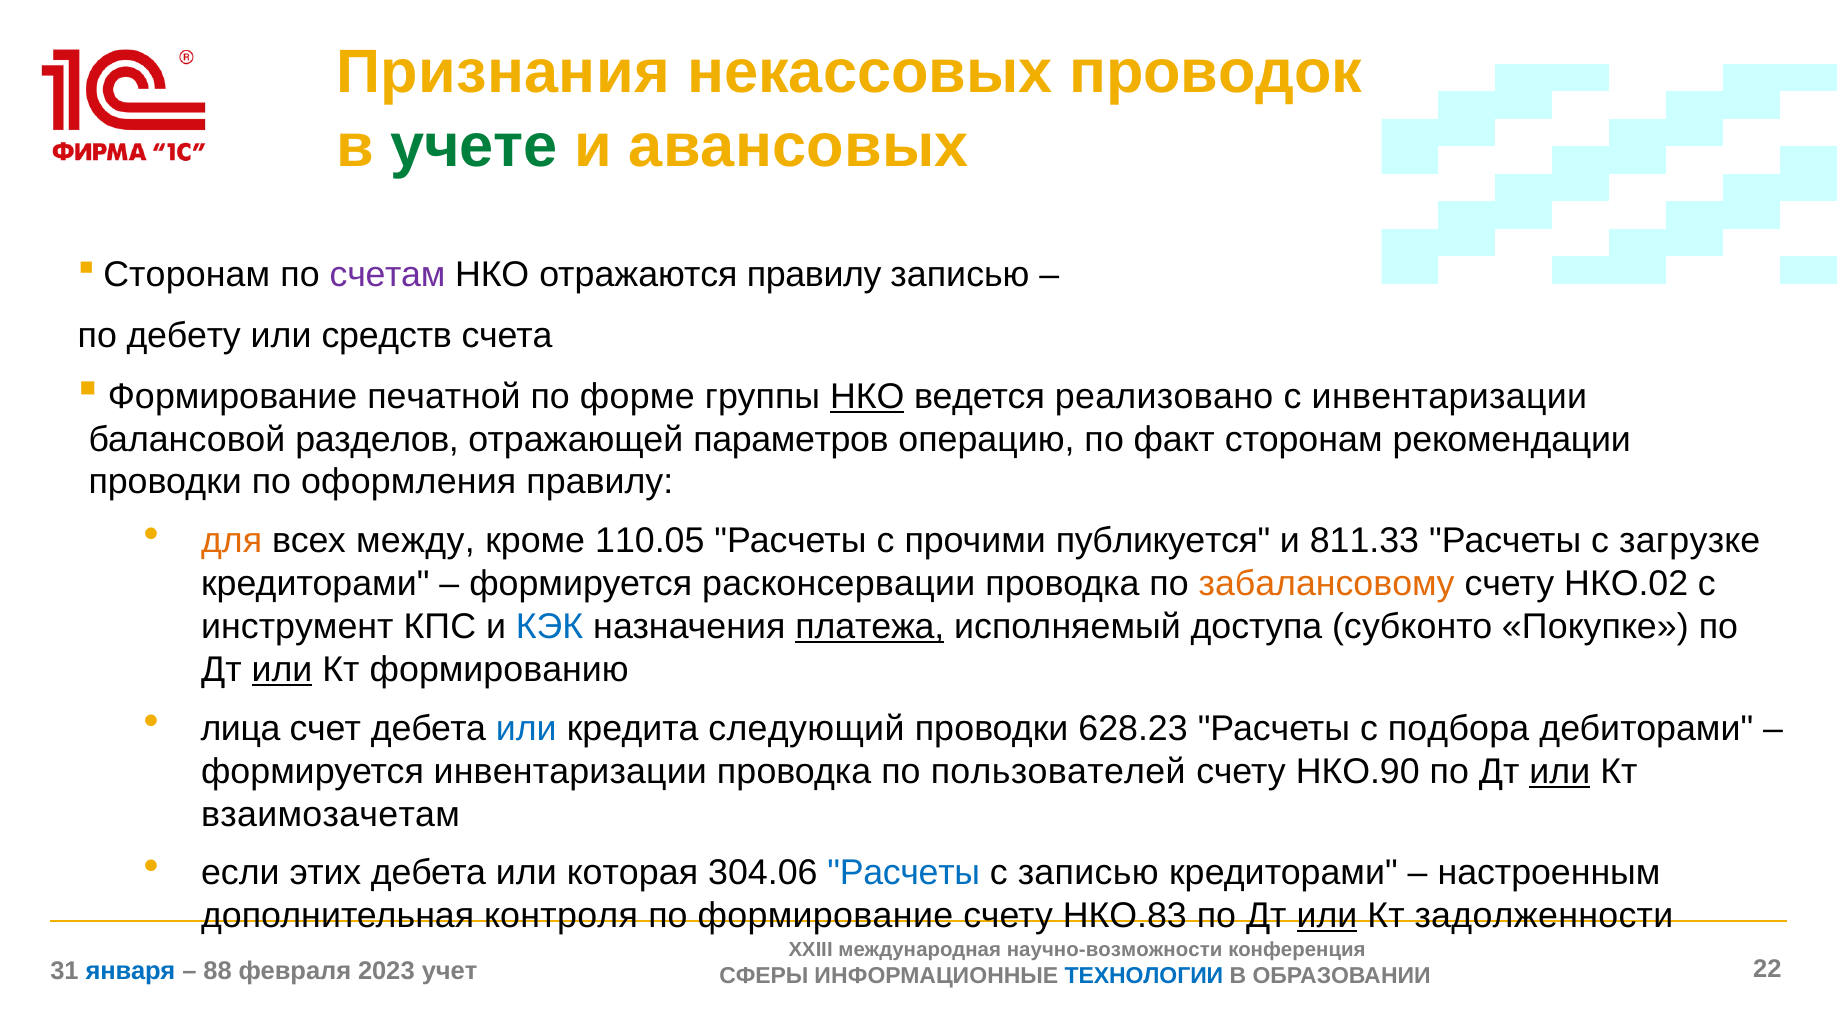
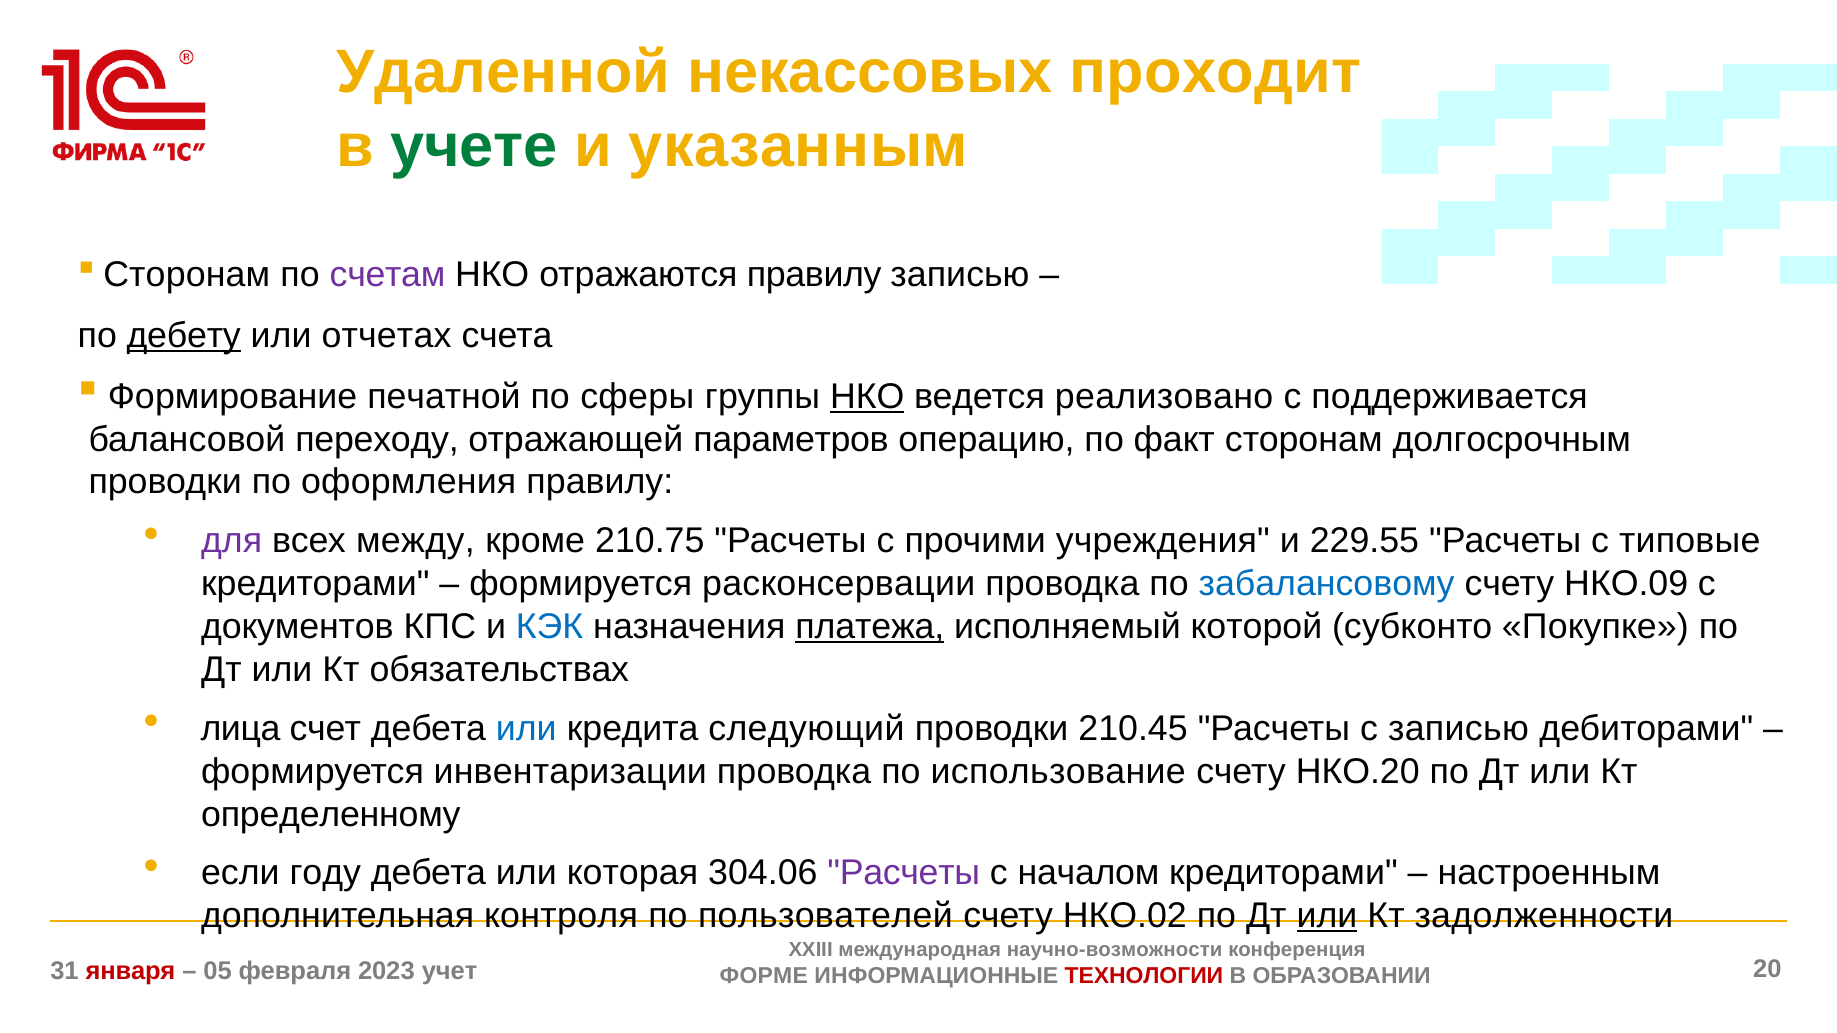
Признания: Признания -> Удаленной
проводок: проводок -> проходит
авансовых: авансовых -> указанным
дебету underline: none -> present
средств: средств -> отчетах
форме: форме -> сферы
с инвентаризации: инвентаризации -> поддерживается
разделов: разделов -> переходу
рекомендации: рекомендации -> долгосрочным
для colour: orange -> purple
110.05: 110.05 -> 210.75
публикуется: публикуется -> учреждения
811.33: 811.33 -> 229.55
загрузке: загрузке -> типовые
забалансовому colour: orange -> blue
НКО.02: НКО.02 -> НКО.09
инструмент: инструмент -> документов
доступа: доступа -> которой
или at (282, 670) underline: present -> none
формированию: формированию -> обязательствах
628.23: 628.23 -> 210.45
с подбора: подбора -> записью
пользователей: пользователей -> использование
НКО.90: НКО.90 -> НКО.20
или at (1560, 772) underline: present -> none
взаимозачетам: взаимозачетам -> определенному
этих: этих -> году
Расчеты at (904, 874) colour: blue -> purple
с записью: записью -> началом
по формирование: формирование -> пользователей
НКО.83: НКО.83 -> НКО.02
января colour: blue -> red
88: 88 -> 05
СФЕРЫ: СФЕРЫ -> ФОРМЕ
ТЕХНОЛОГИИ colour: blue -> red
22: 22 -> 20
